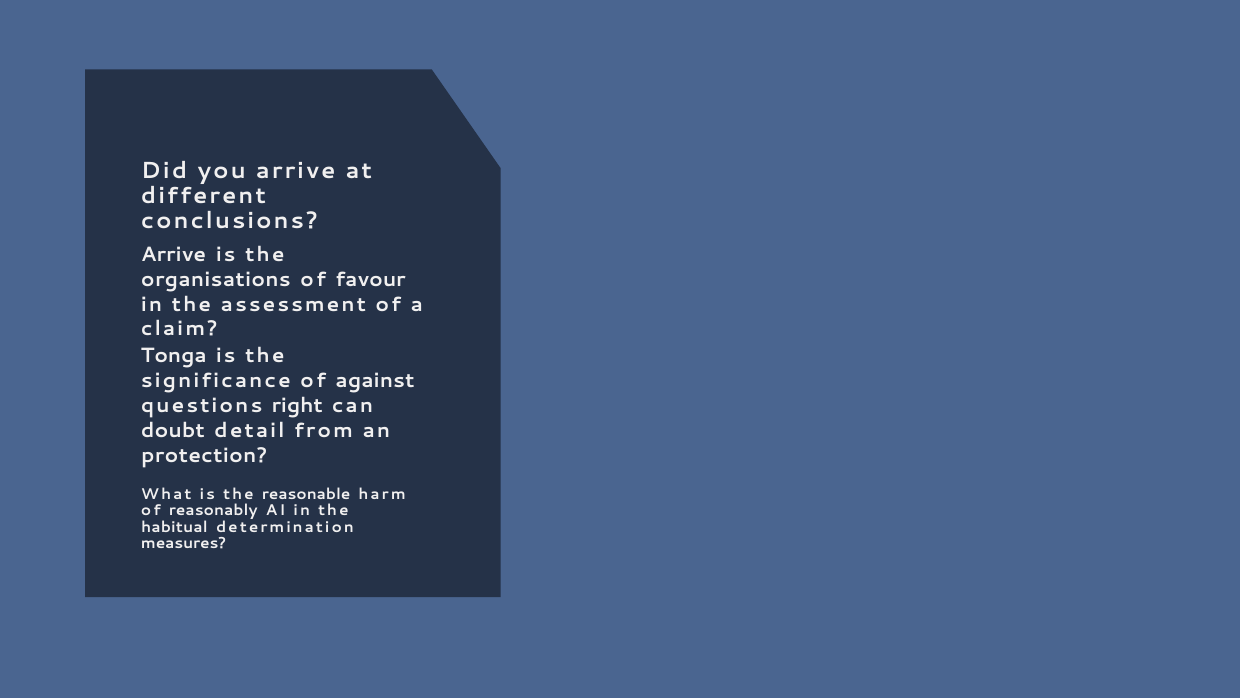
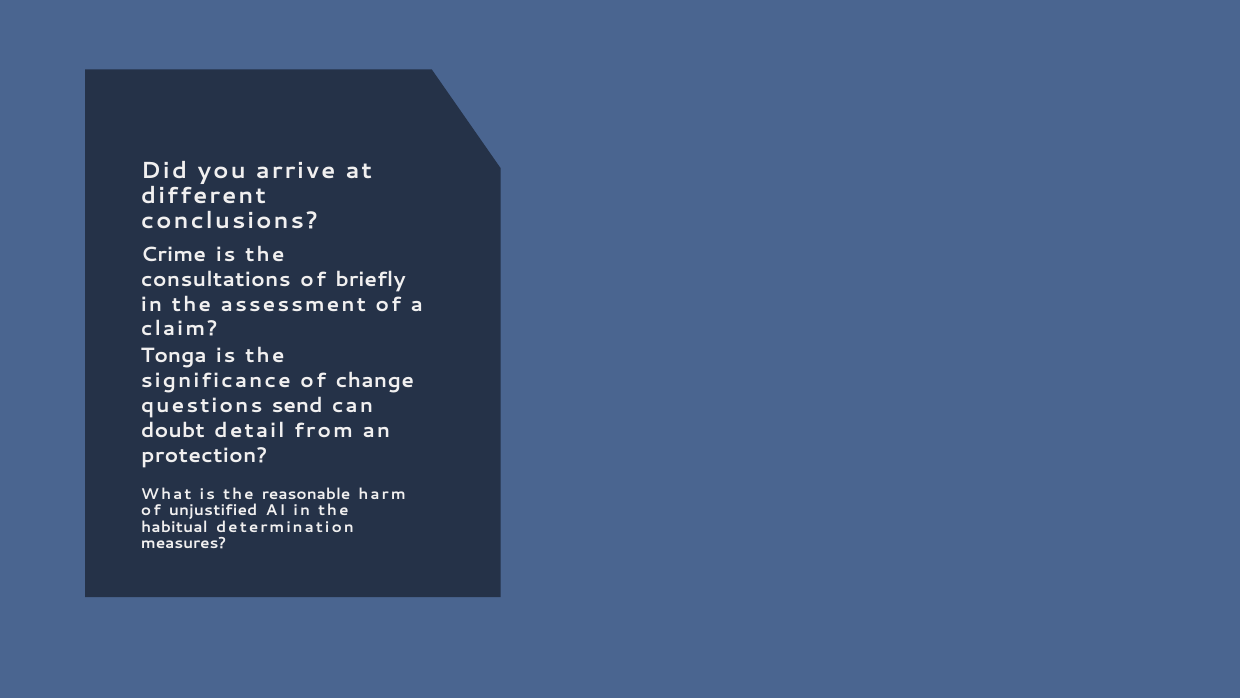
Arrive at (174, 254): Arrive -> Crime
organisations: organisations -> consultations
favour: favour -> briefly
against: against -> change
right: right -> send
reasonably: reasonably -> unjustified
